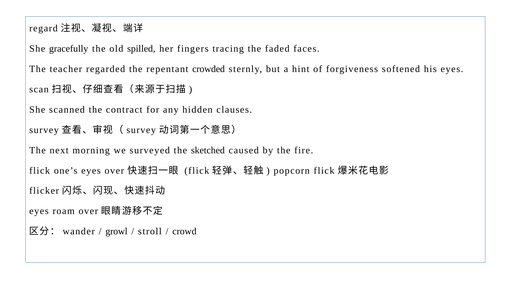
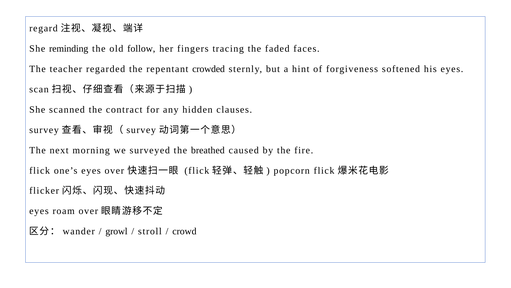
gracefully: gracefully -> reminding
spilled: spilled -> follow
sketched: sketched -> breathed
